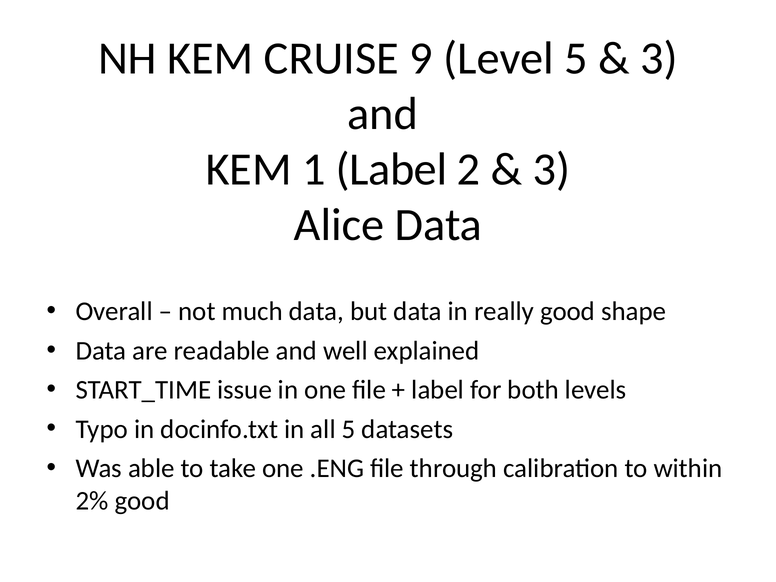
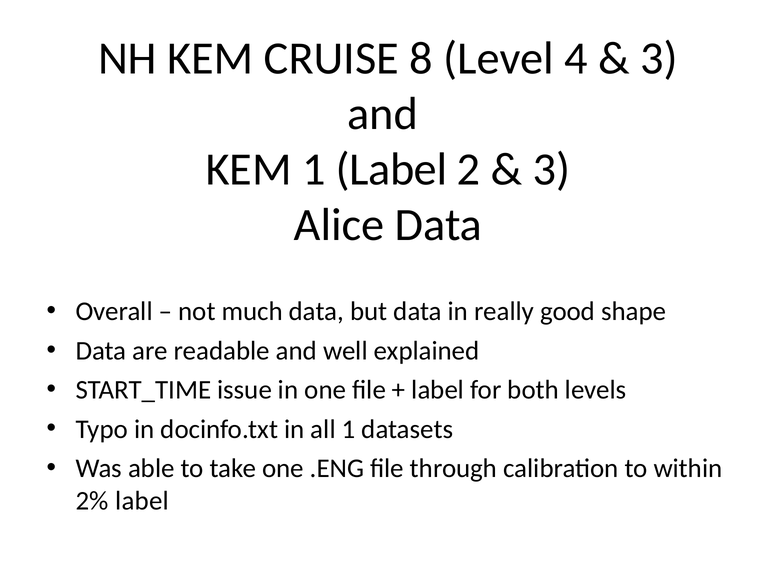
9: 9 -> 8
Level 5: 5 -> 4
all 5: 5 -> 1
2% good: good -> label
